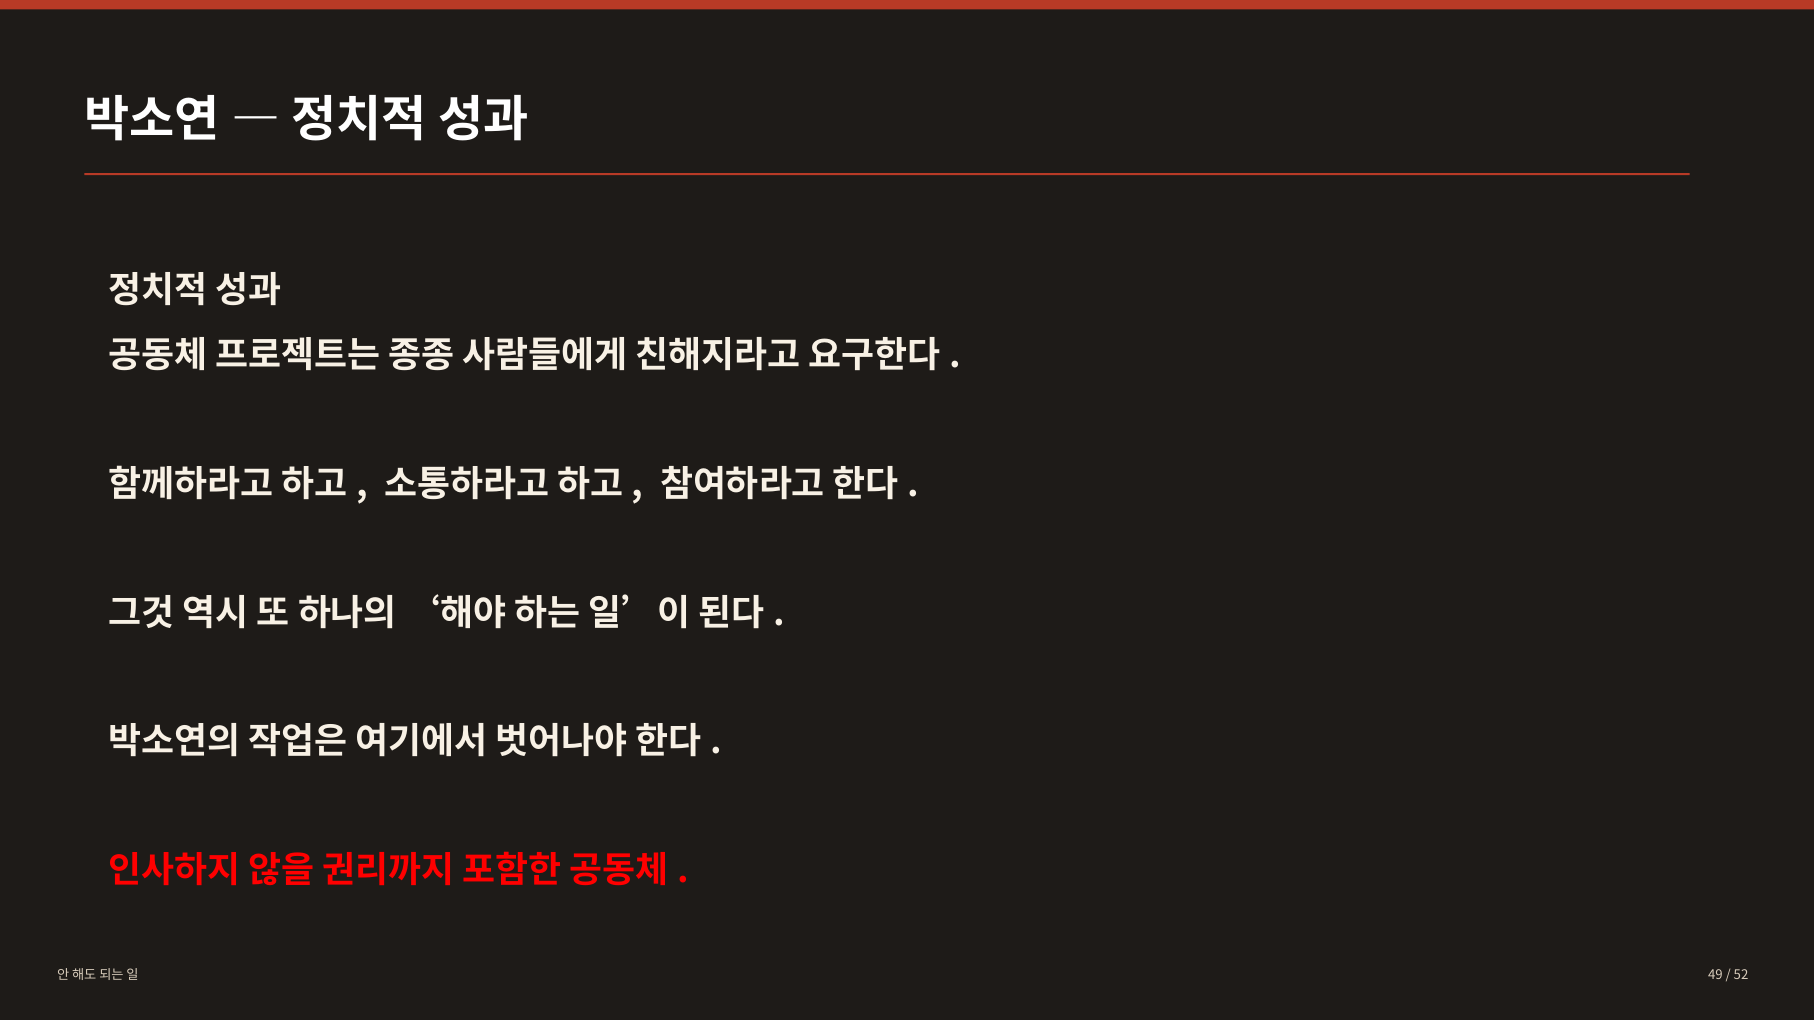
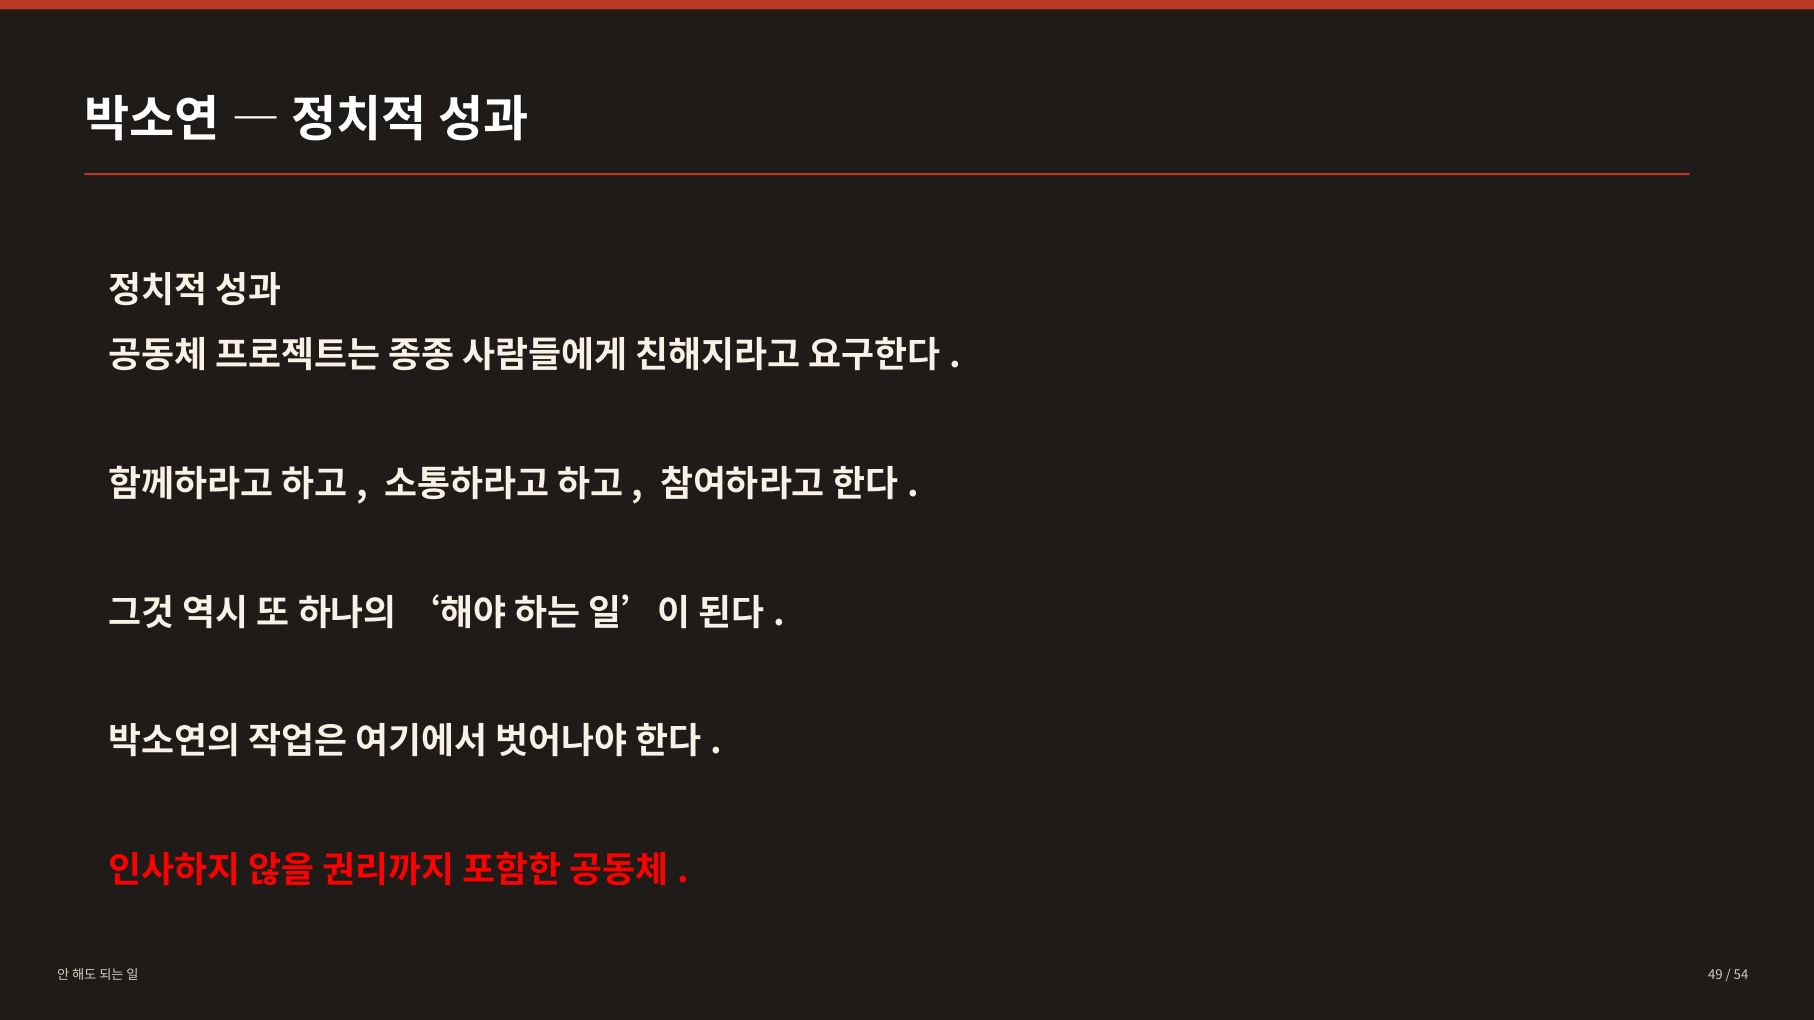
52: 52 -> 54
